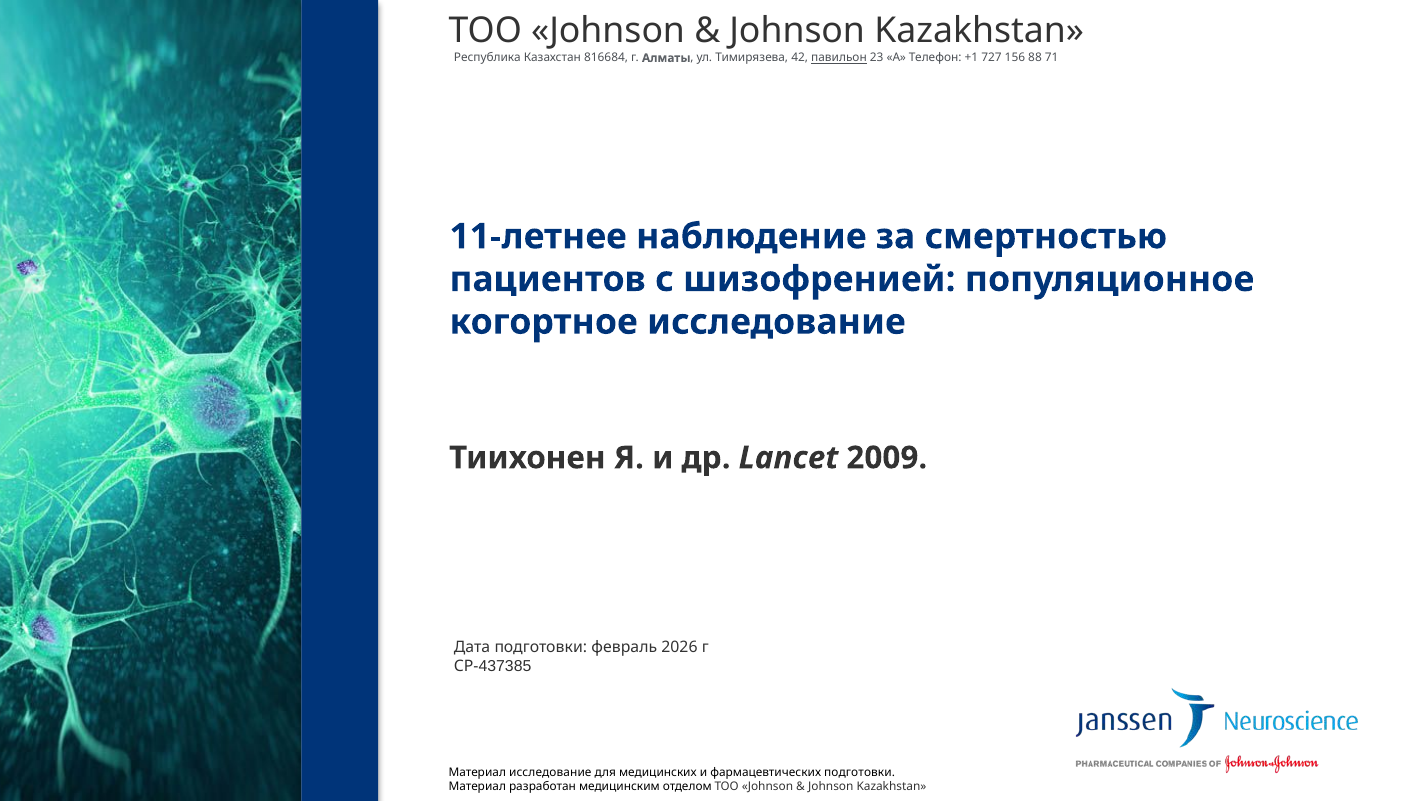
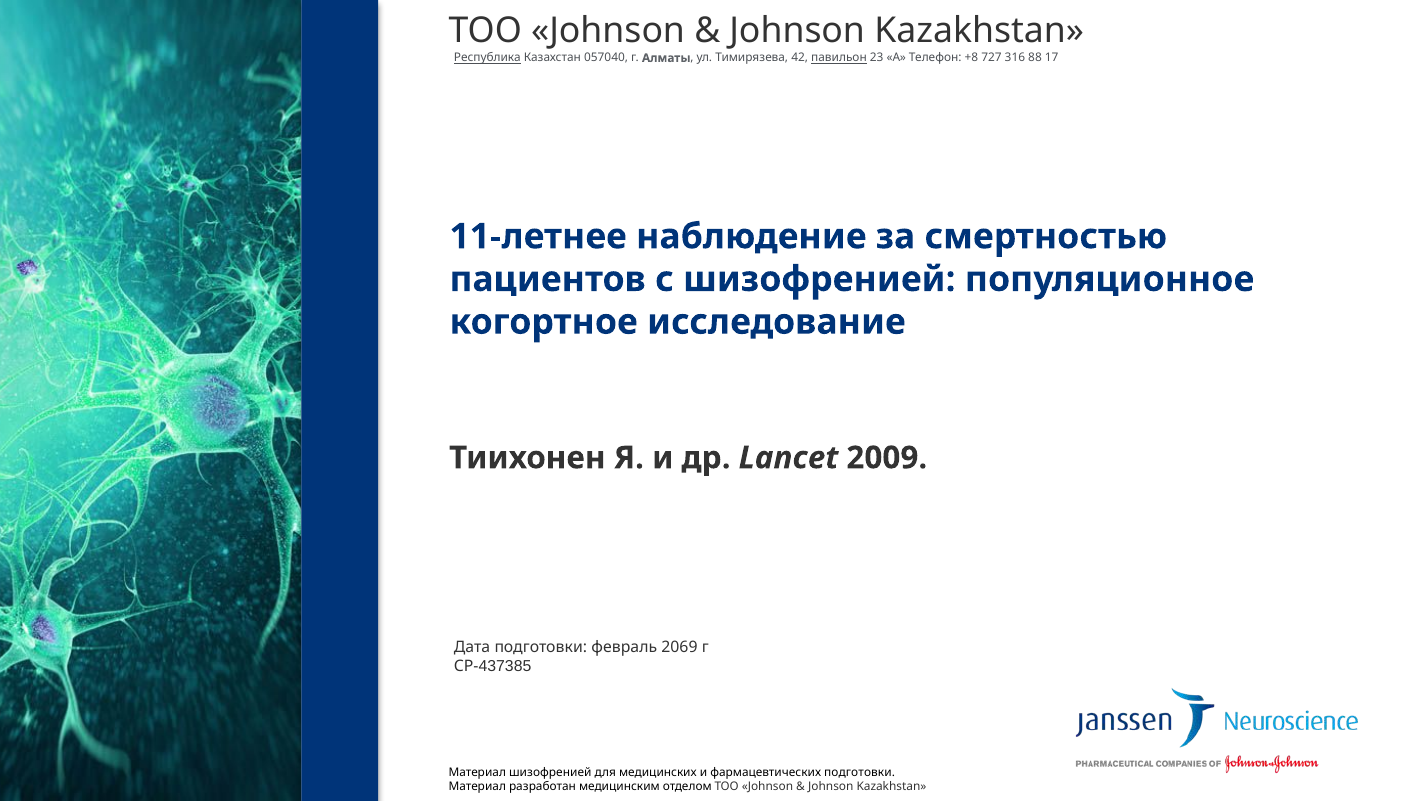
Республика underline: none -> present
816684: 816684 -> 057040
+1: +1 -> +8
156: 156 -> 316
71: 71 -> 17
2026: 2026 -> 2069
Материал исследование: исследование -> шизофренией
